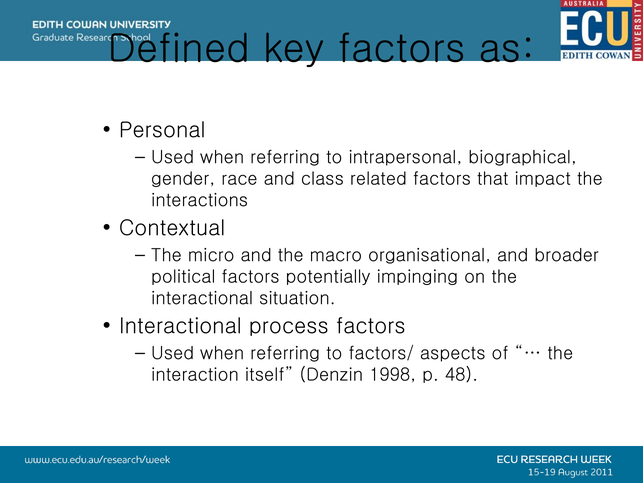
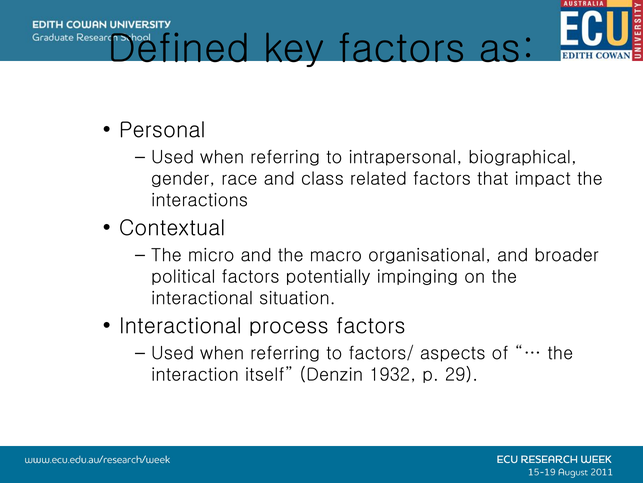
1998: 1998 -> 1932
48: 48 -> 29
